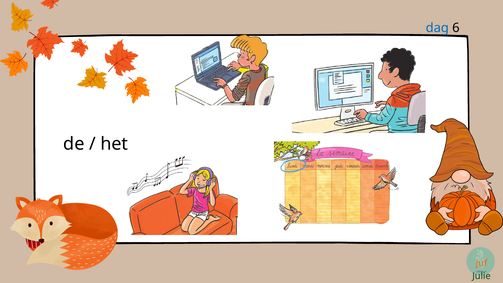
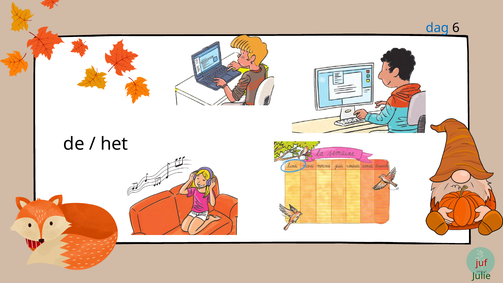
juf colour: orange -> red
